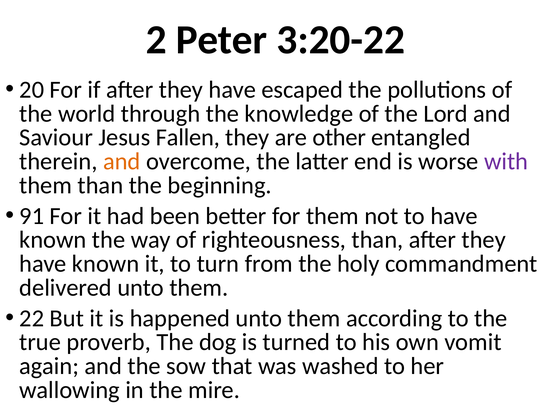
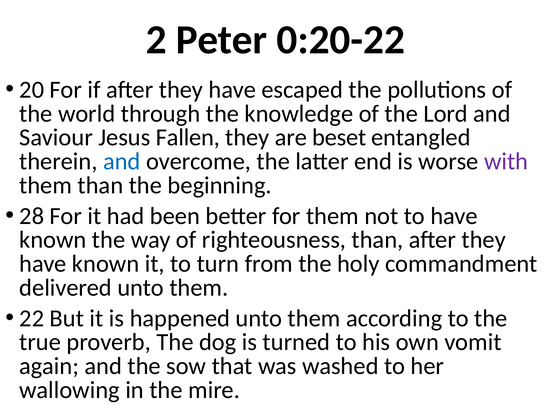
3:20-22: 3:20-22 -> 0:20-22
other: other -> beset
and at (122, 161) colour: orange -> blue
91: 91 -> 28
